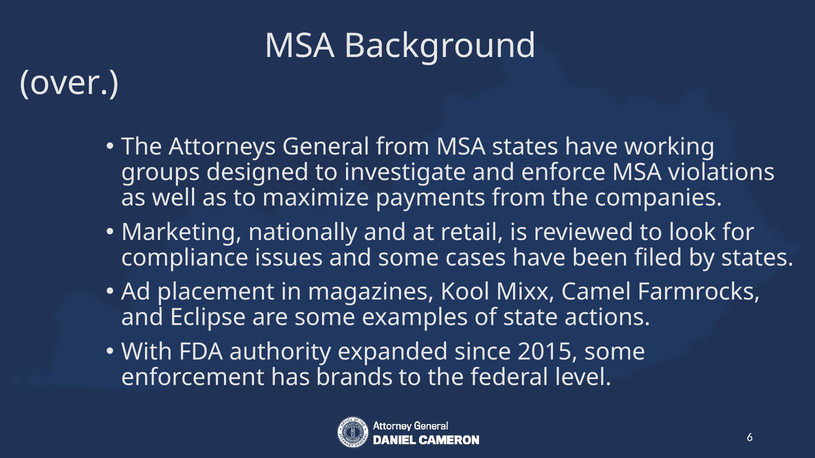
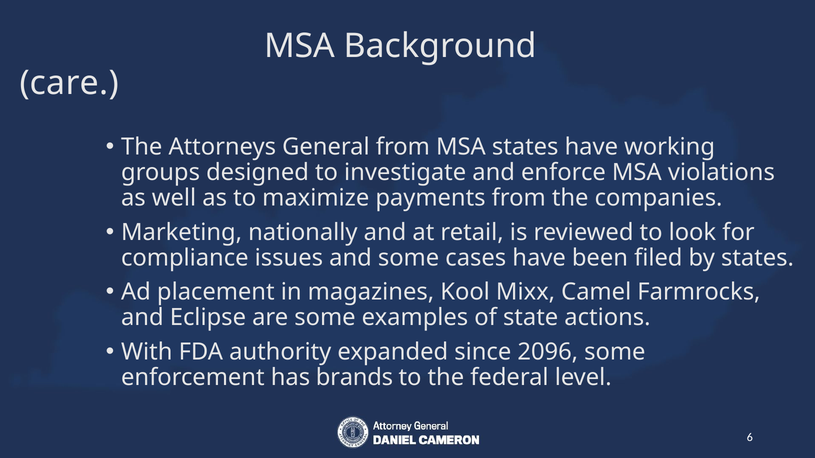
over: over -> care
2015: 2015 -> 2096
